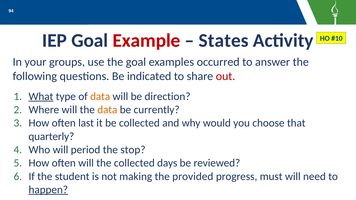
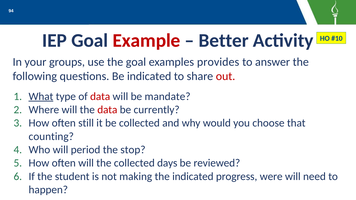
States: States -> Better
occurred: occurred -> provides
data at (100, 96) colour: orange -> red
direction: direction -> mandate
data at (107, 110) colour: orange -> red
last: last -> still
quarterly: quarterly -> counting
the provided: provided -> indicated
must: must -> were
happen underline: present -> none
